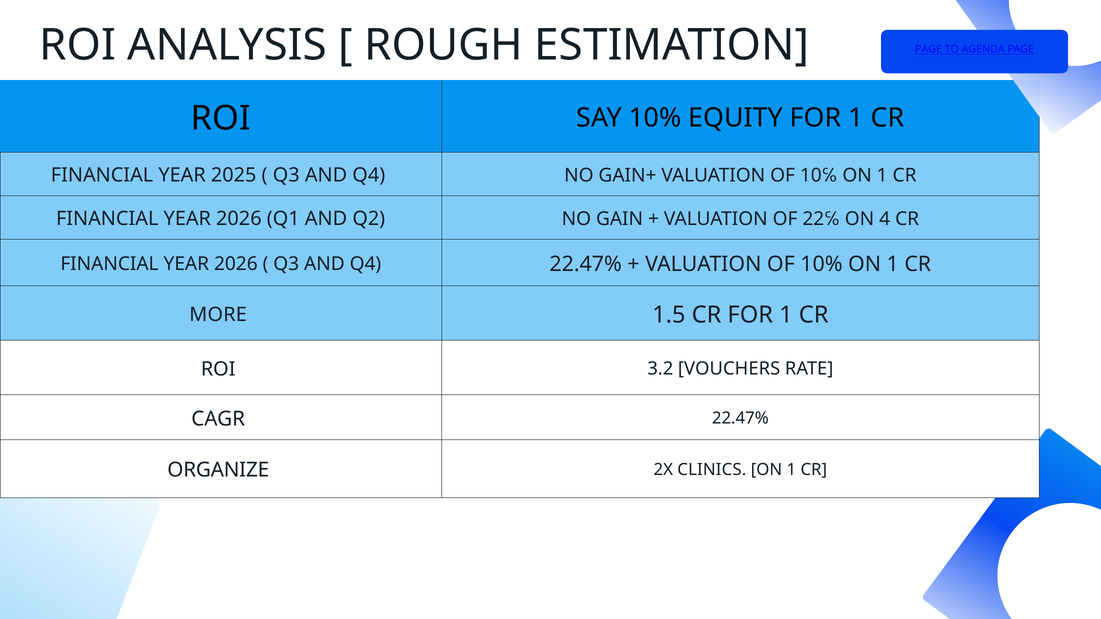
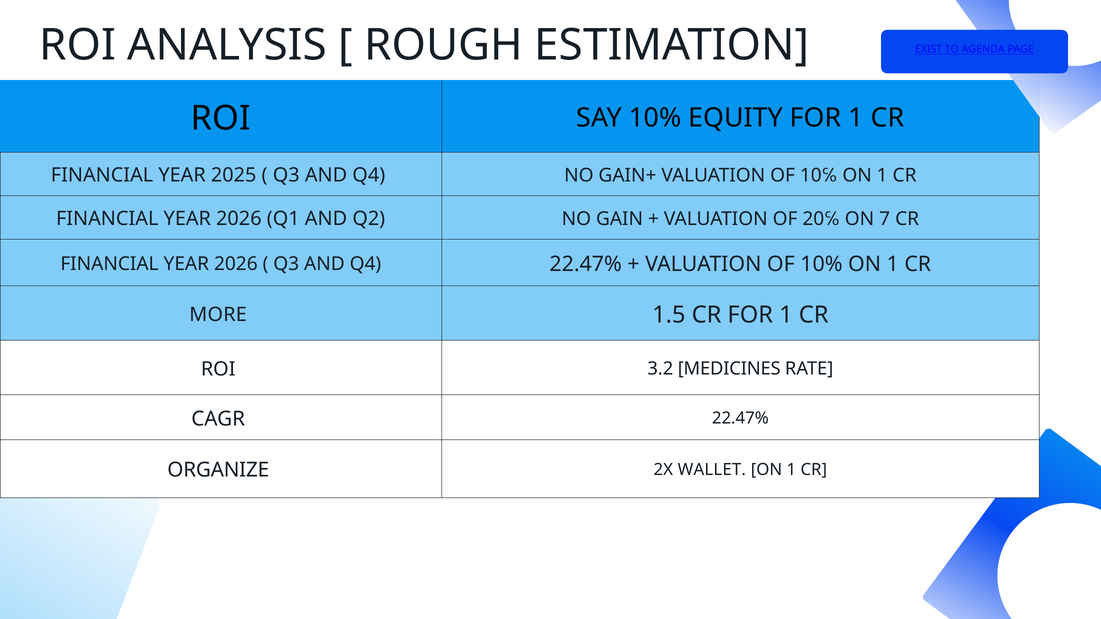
PAGE at (929, 49): PAGE -> EXIST
22℅: 22℅ -> 20℅
4: 4 -> 7
VOUCHERS: VOUCHERS -> MEDICINES
CLINICS: CLINICS -> WALLET
